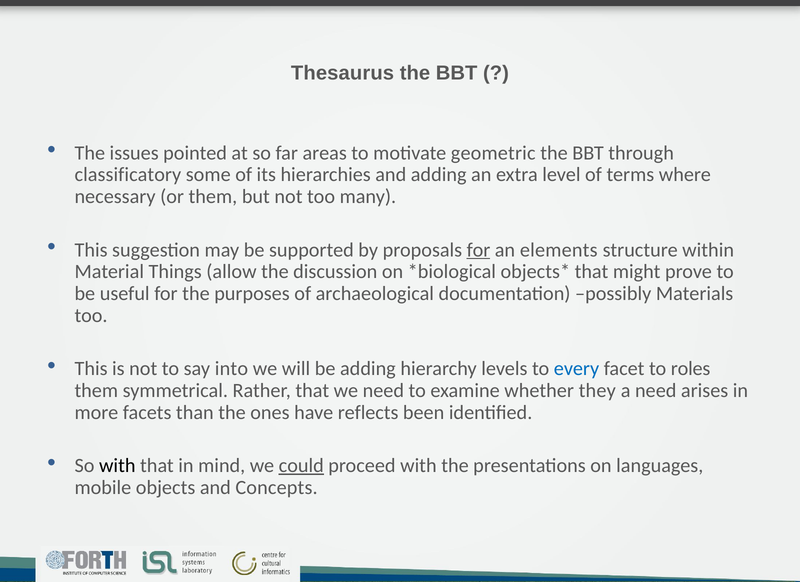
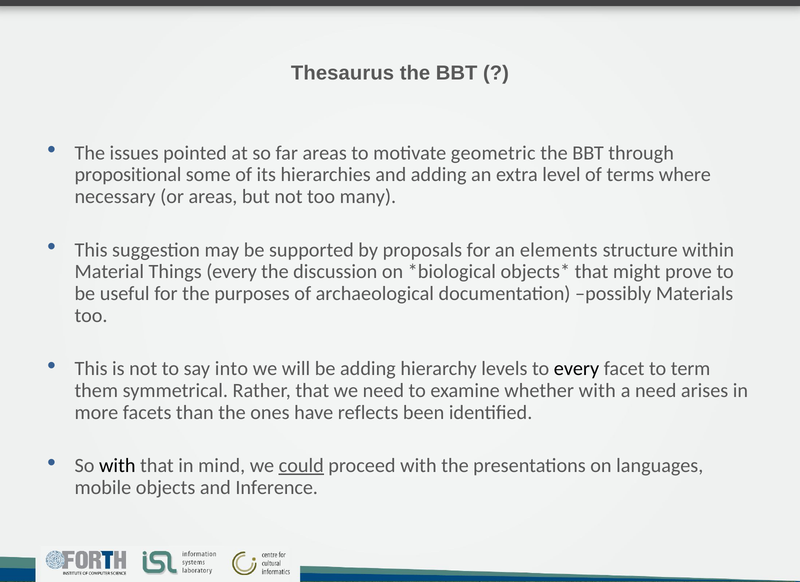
classificatory: classificatory -> propositional
or them: them -> areas
for at (478, 250) underline: present -> none
Things allow: allow -> every
every at (577, 369) colour: blue -> black
roles: roles -> term
whether they: they -> with
Concepts: Concepts -> Inference
